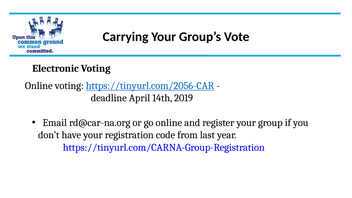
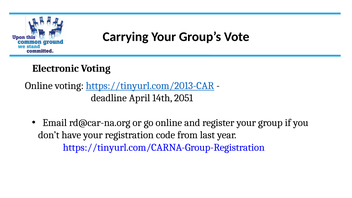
https://tinyurl.com/2056-CAR: https://tinyurl.com/2056-CAR -> https://tinyurl.com/2013-CAR
2019: 2019 -> 2051
